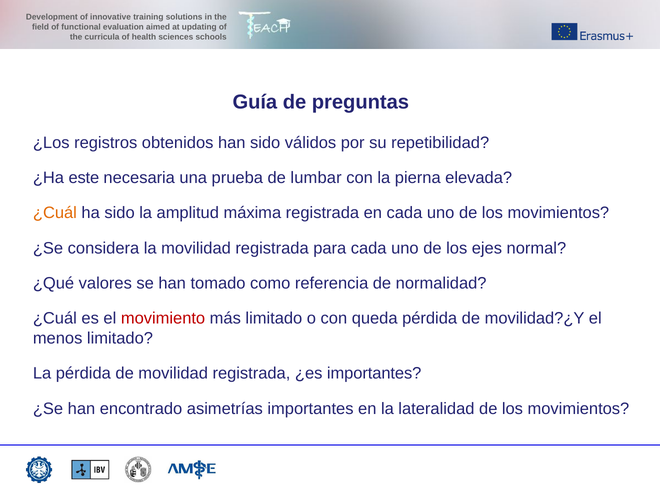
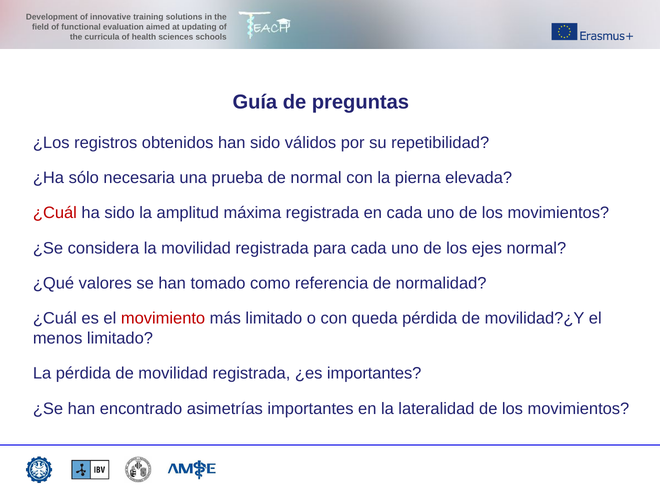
este: este -> sólo
de lumbar: lumbar -> normal
¿Cuál at (55, 213) colour: orange -> red
